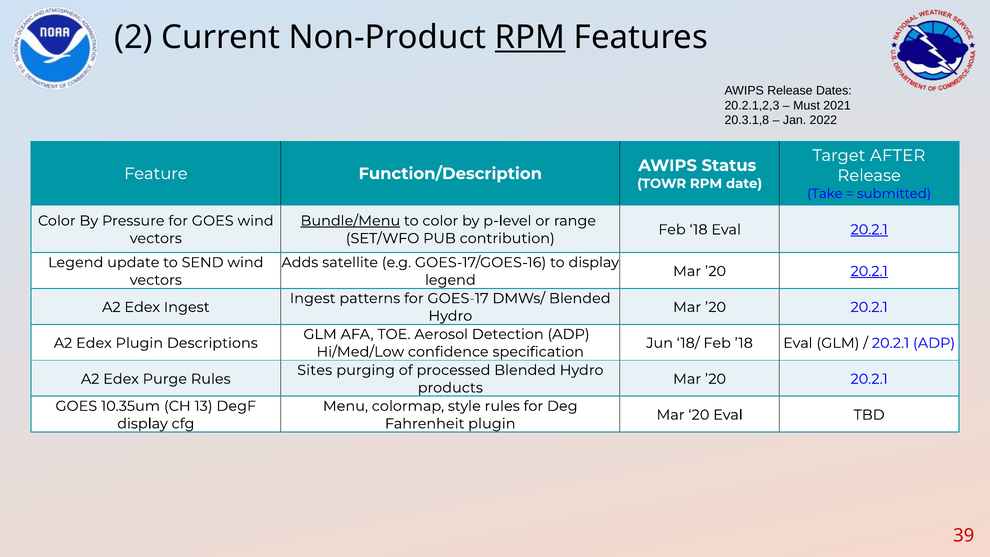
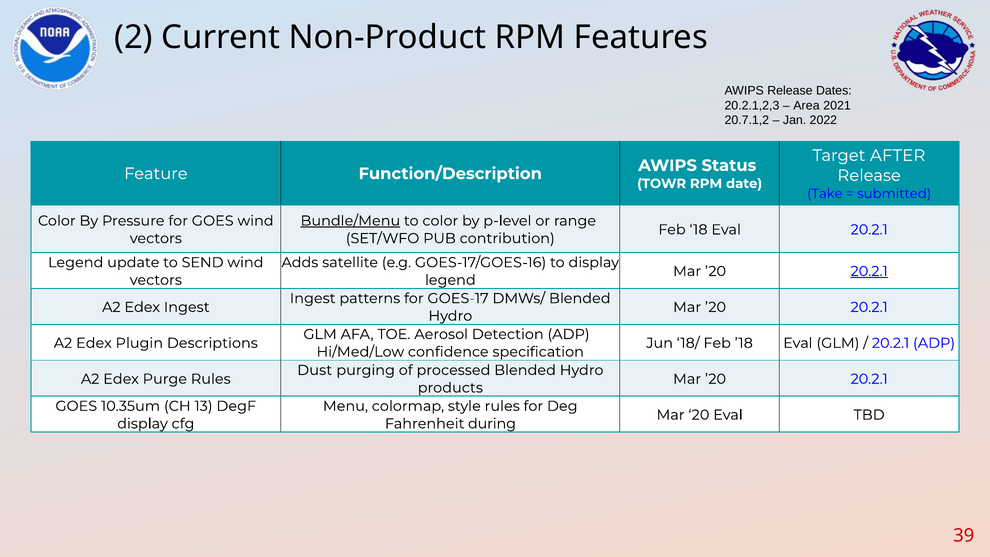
RPM at (530, 37) underline: present -> none
Must: Must -> Area
20.3.1,8: 20.3.1,8 -> 20.7.1,2
20.2.1 at (869, 230) underline: present -> none
Sites: Sites -> Dust
Fahrenheit plugin: plugin -> during
